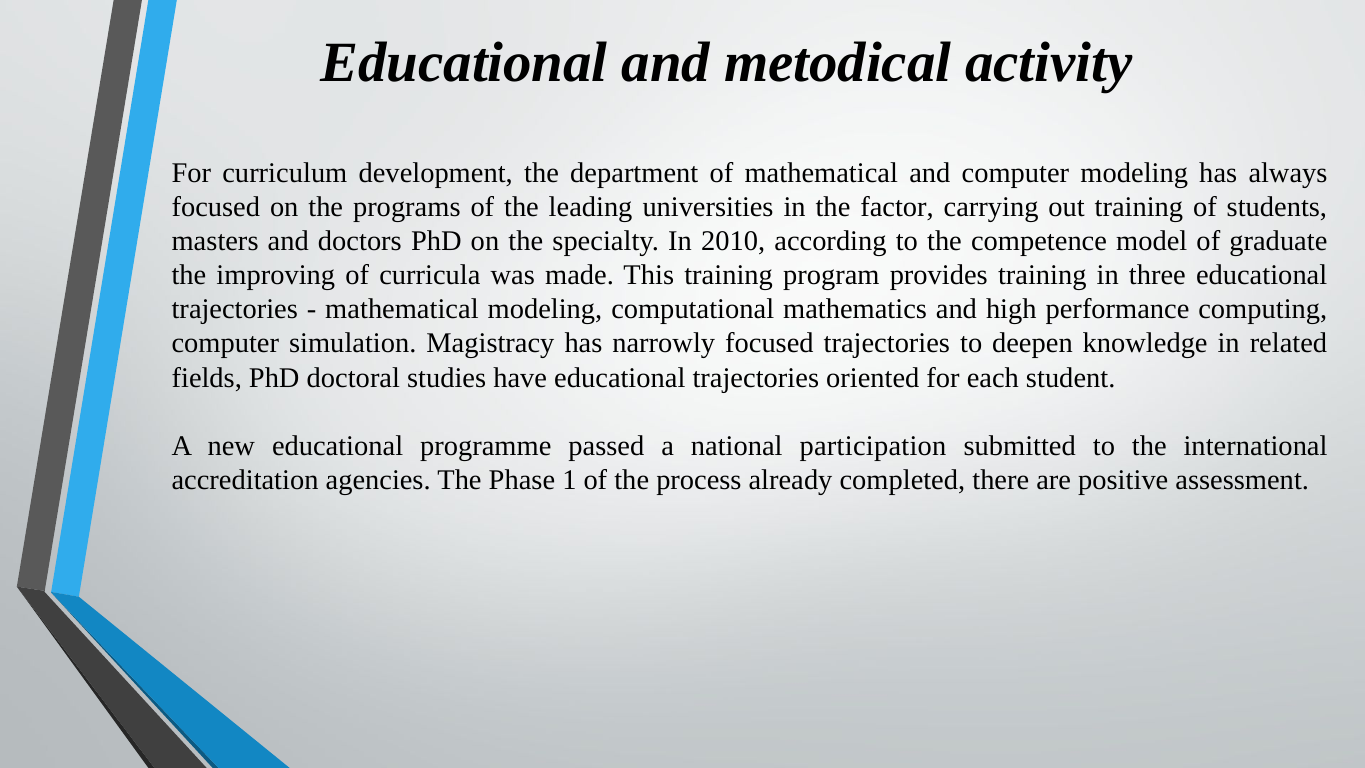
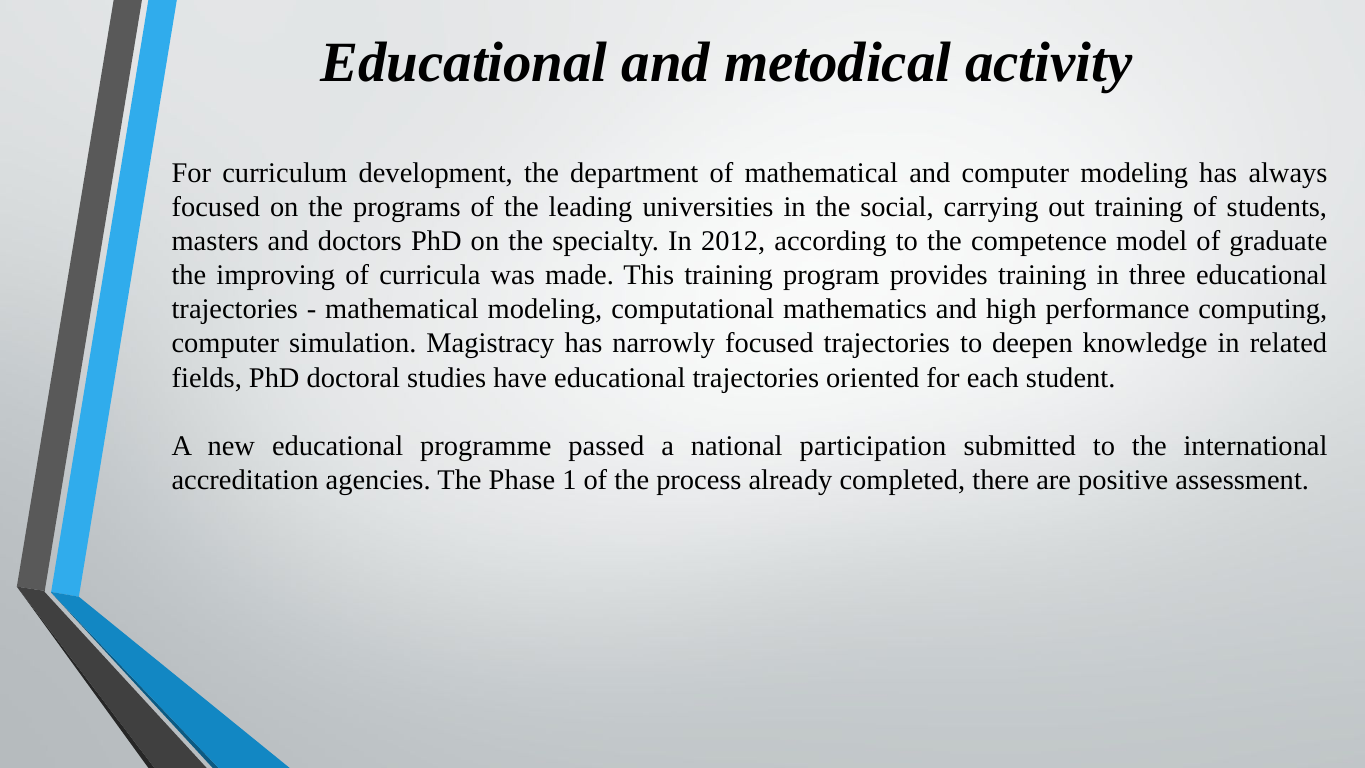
factor: factor -> social
2010: 2010 -> 2012
